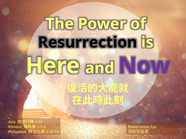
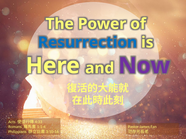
Resurrection colour: black -> blue
